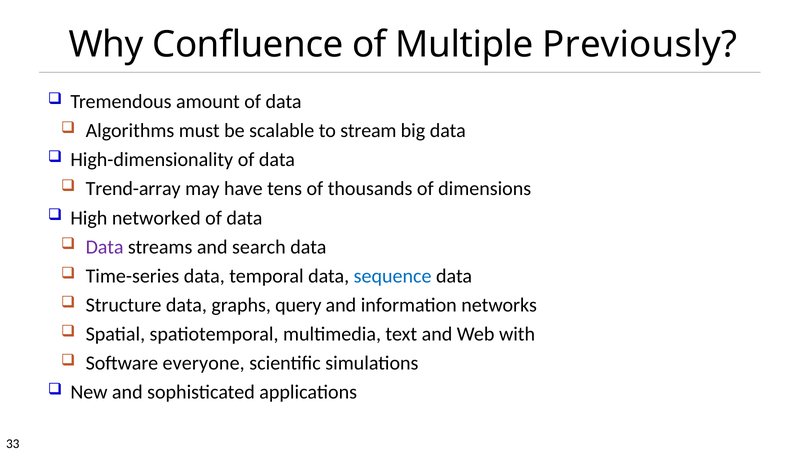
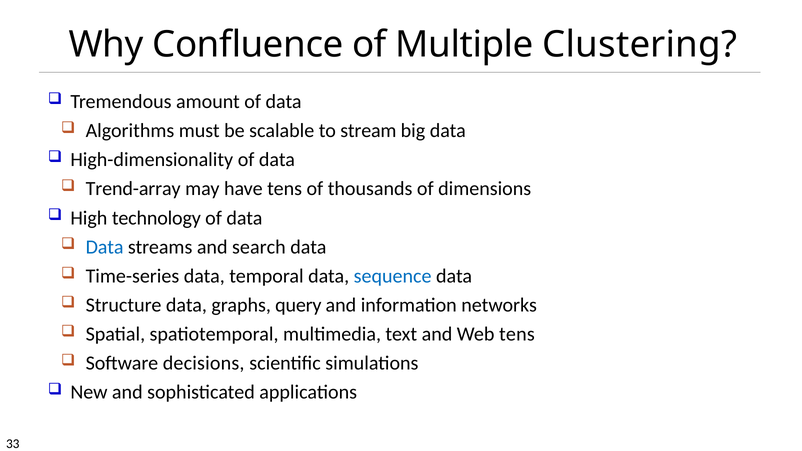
Previously: Previously -> Clustering
networked: networked -> technology
Data at (105, 247) colour: purple -> blue
Web with: with -> tens
everyone: everyone -> decisions
